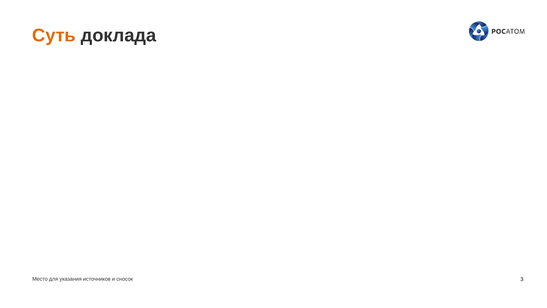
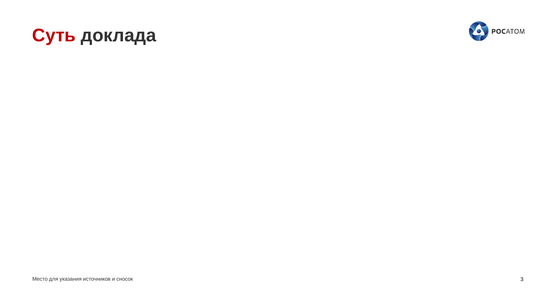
Суть colour: orange -> red
